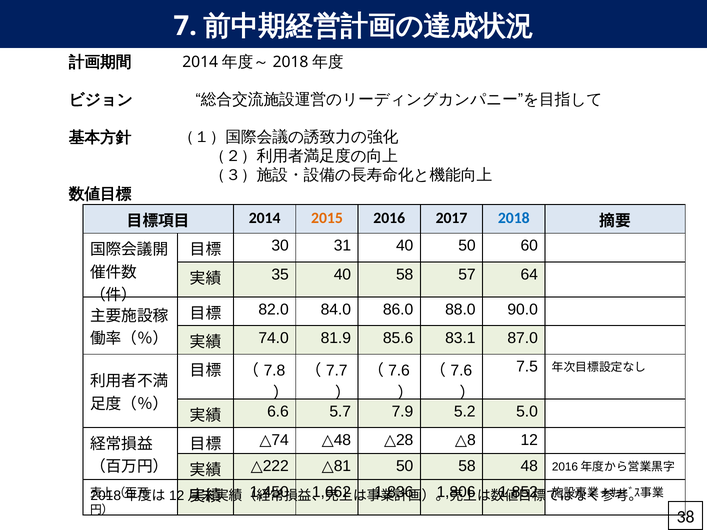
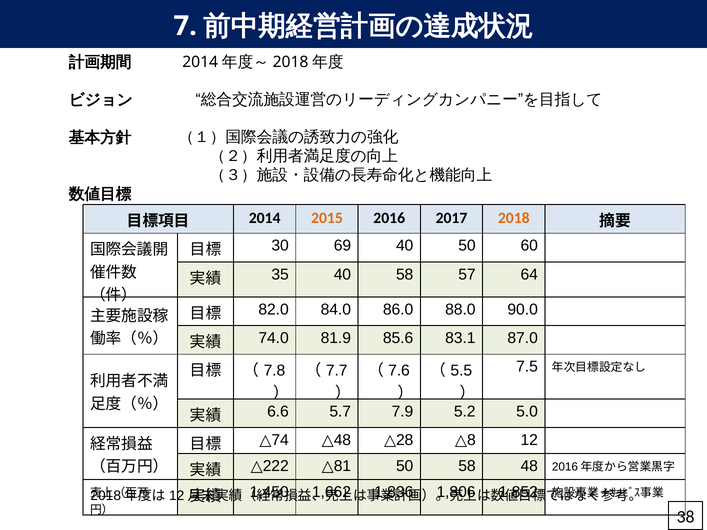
2018 colour: blue -> orange
31: 31 -> 69
7.6 at (461, 371): 7.6 -> 5.5
